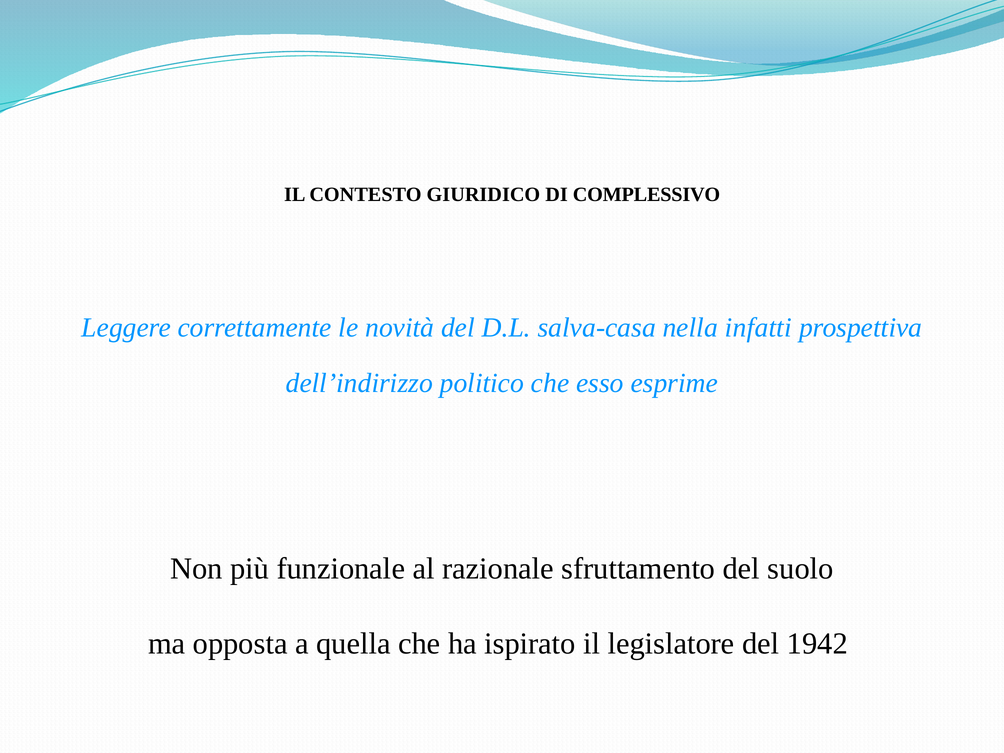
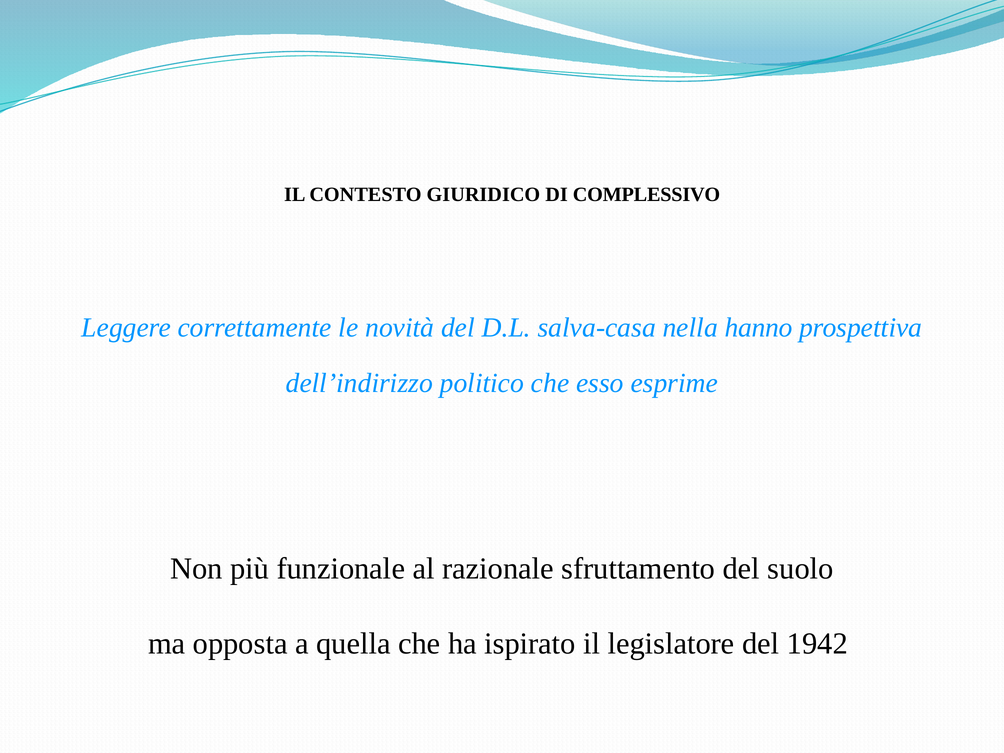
infatti: infatti -> hanno
